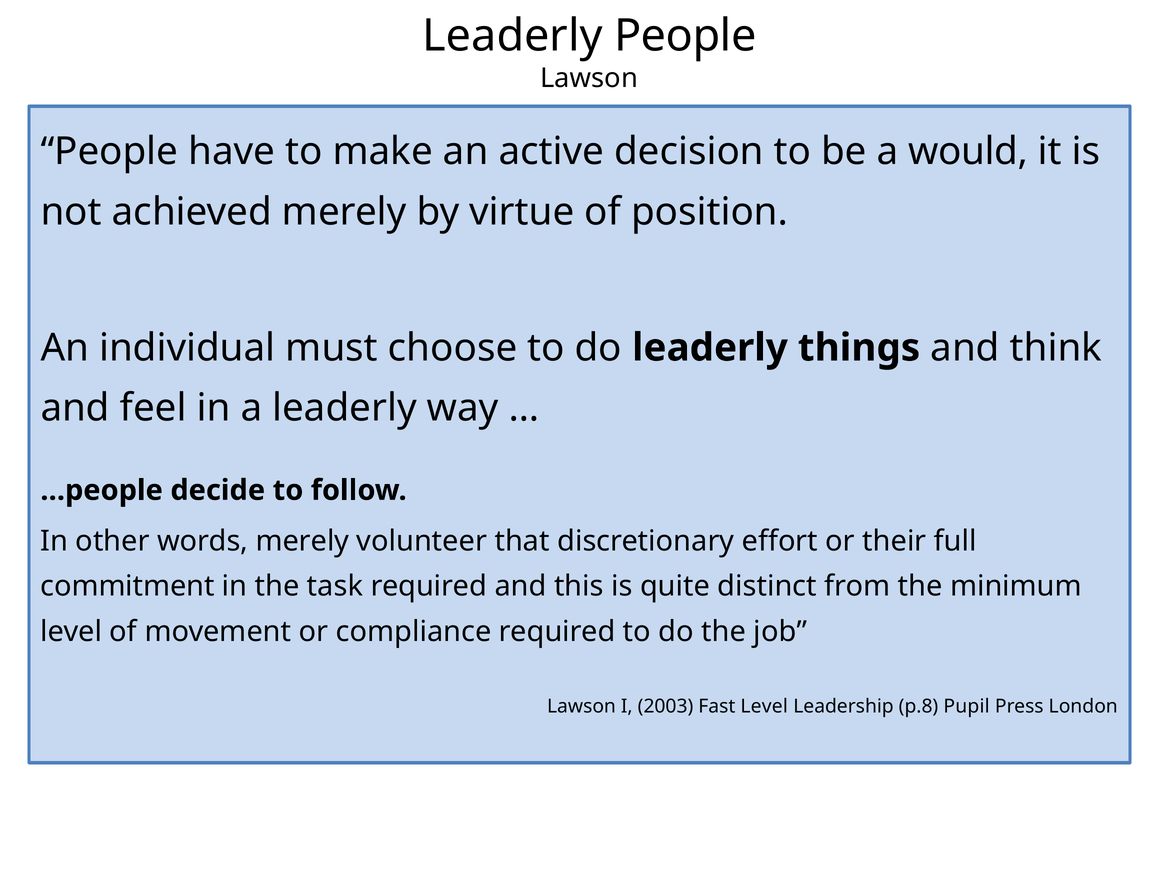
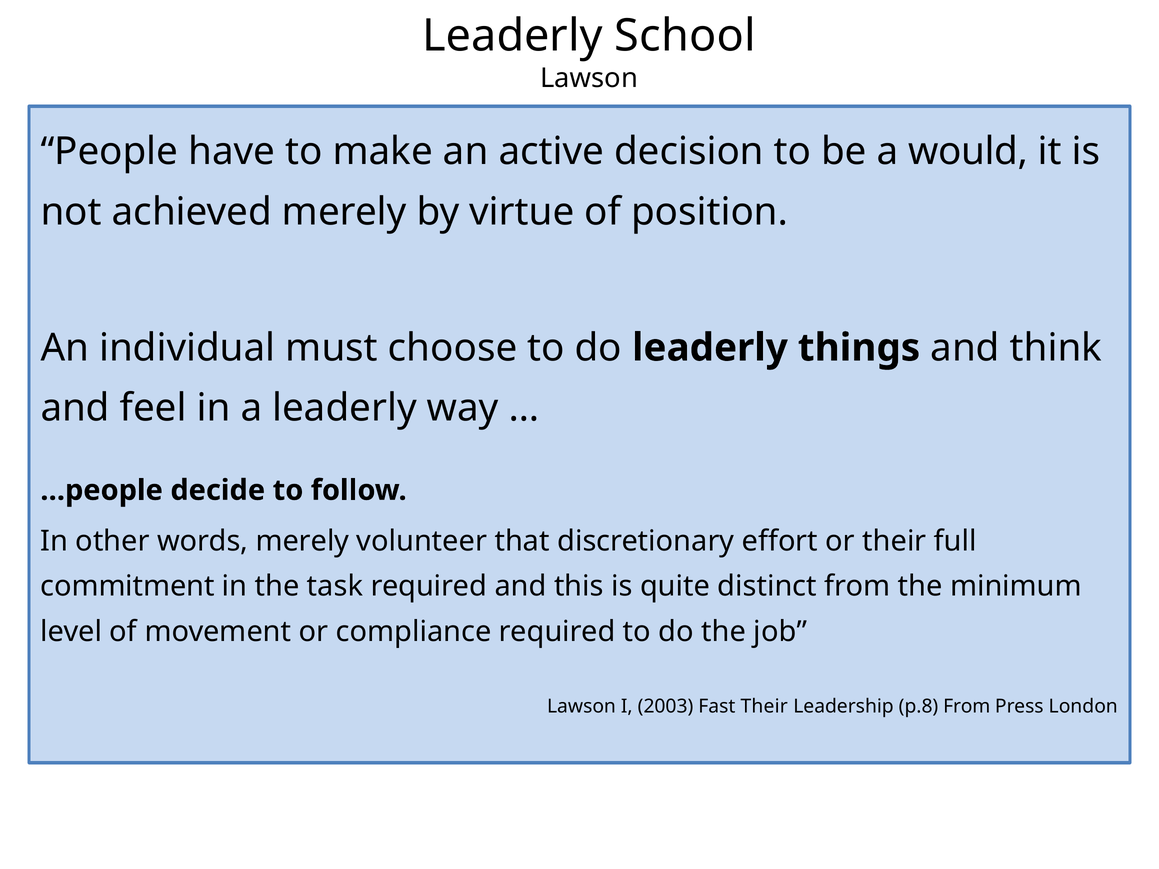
Leaderly People: People -> School
Fast Level: Level -> Their
p.8 Pupil: Pupil -> From
